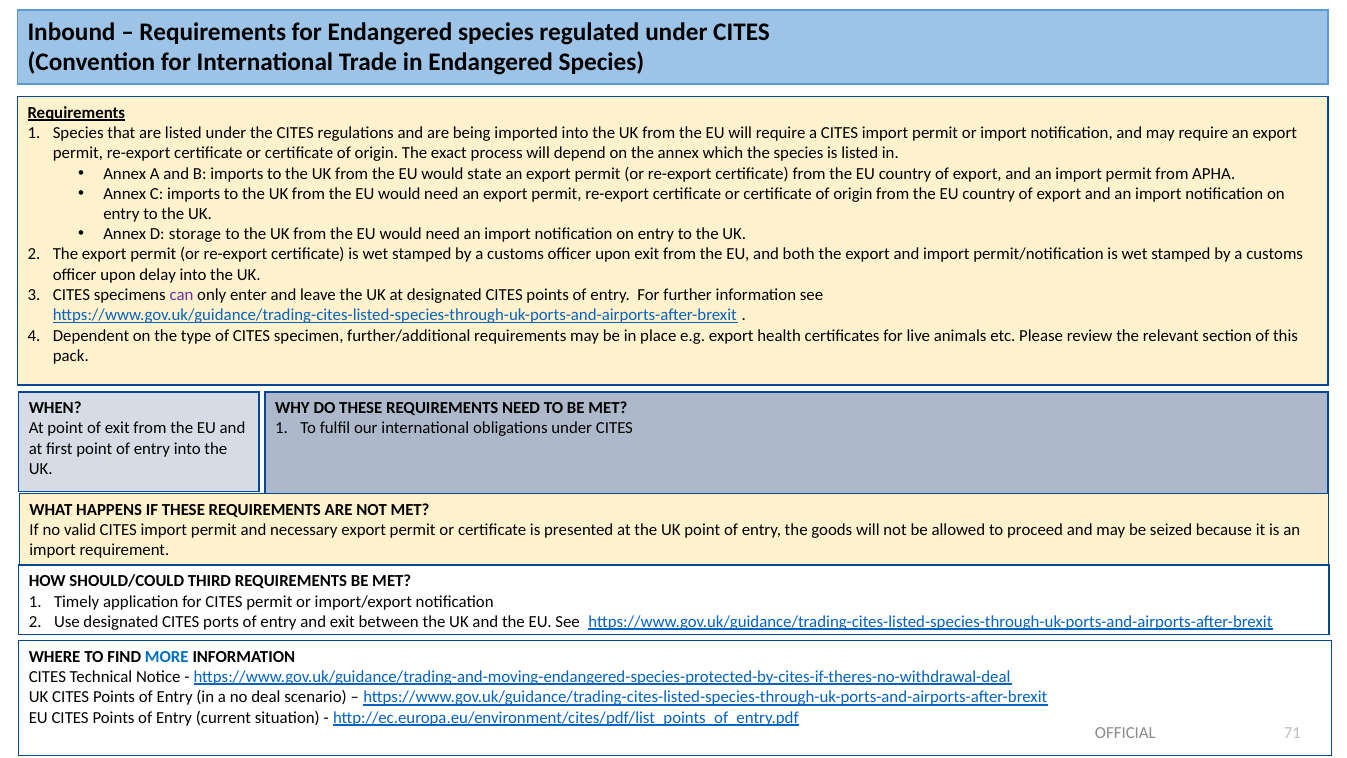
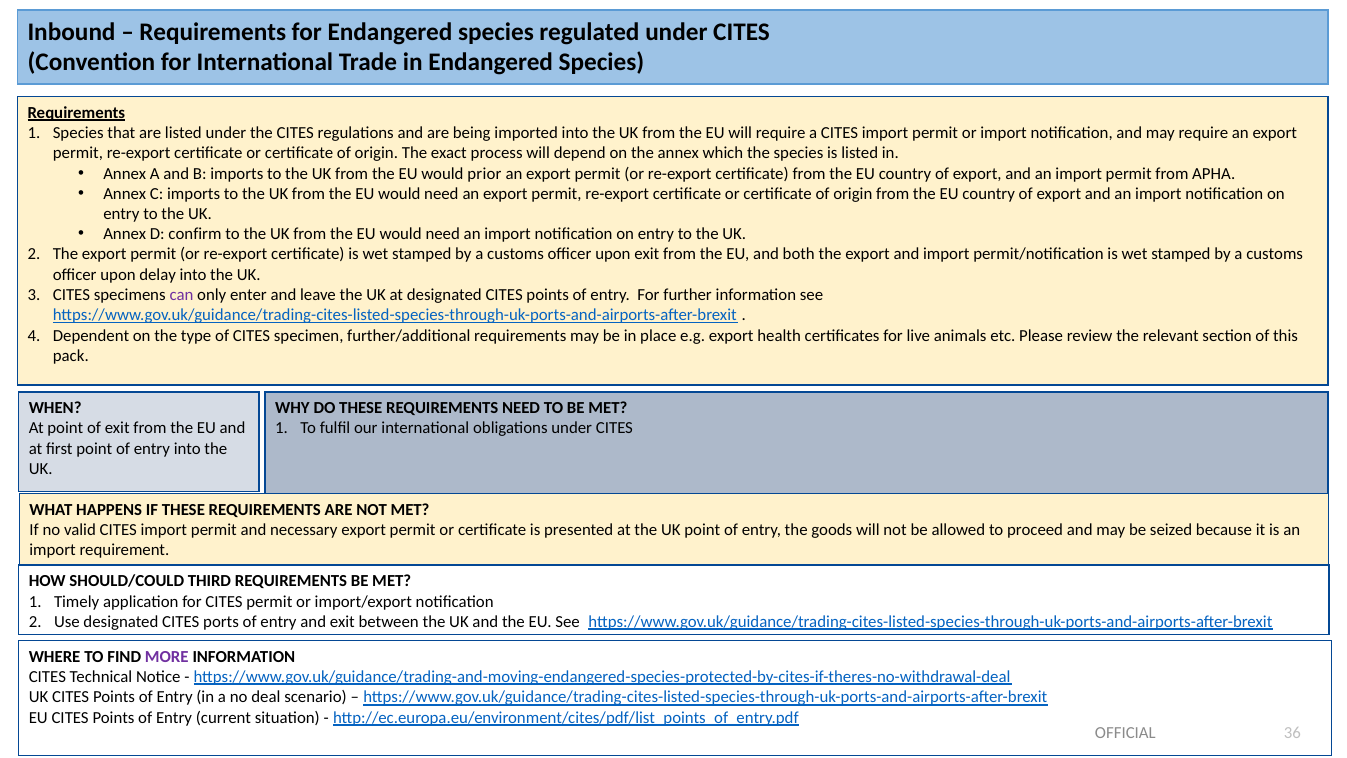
state: state -> prior
storage: storage -> confirm
MORE colour: blue -> purple
71: 71 -> 36
